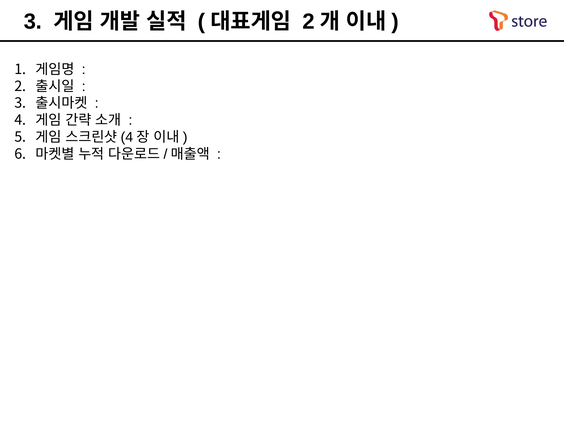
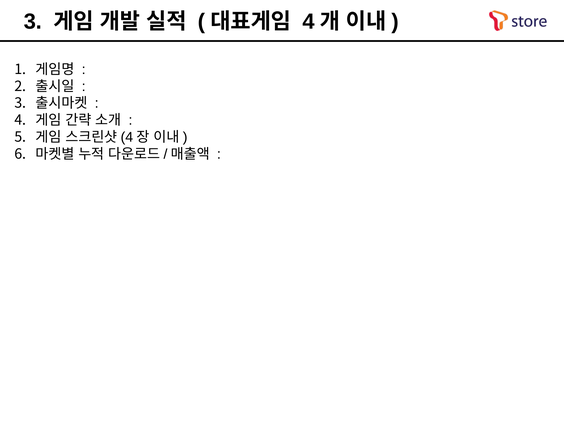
2 at (308, 22): 2 -> 4
